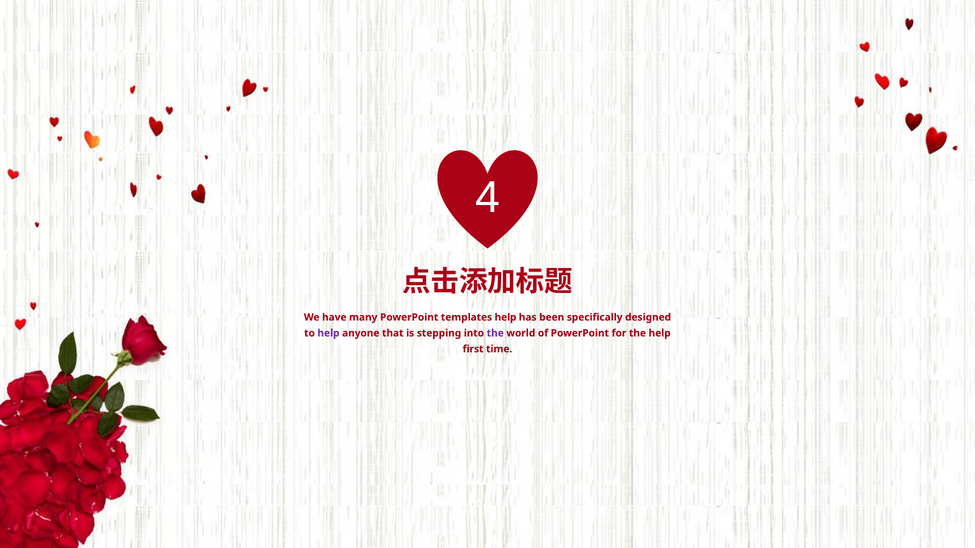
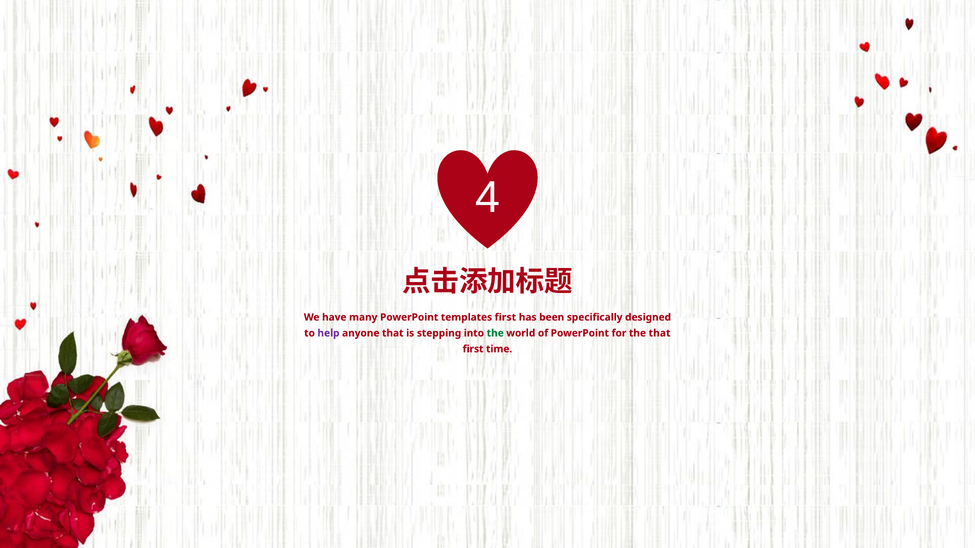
templates help: help -> first
the at (495, 333) colour: purple -> green
the help: help -> that
